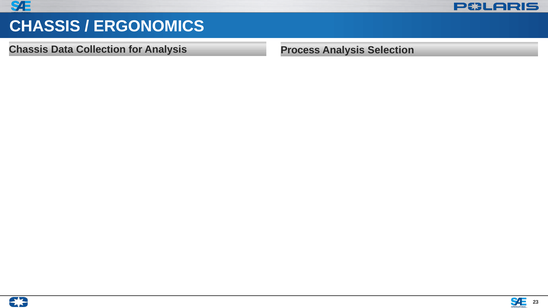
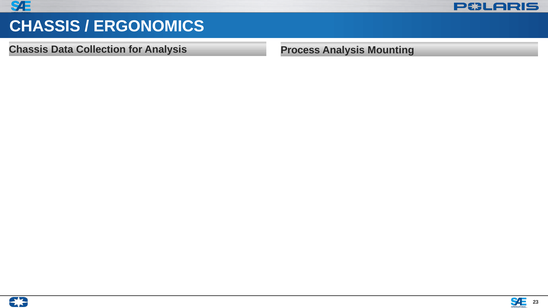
Selection: Selection -> Mounting
